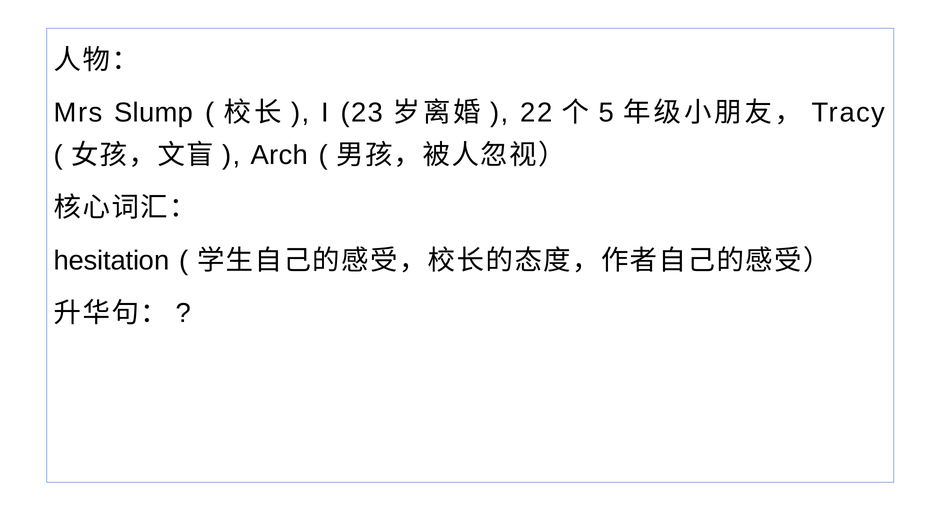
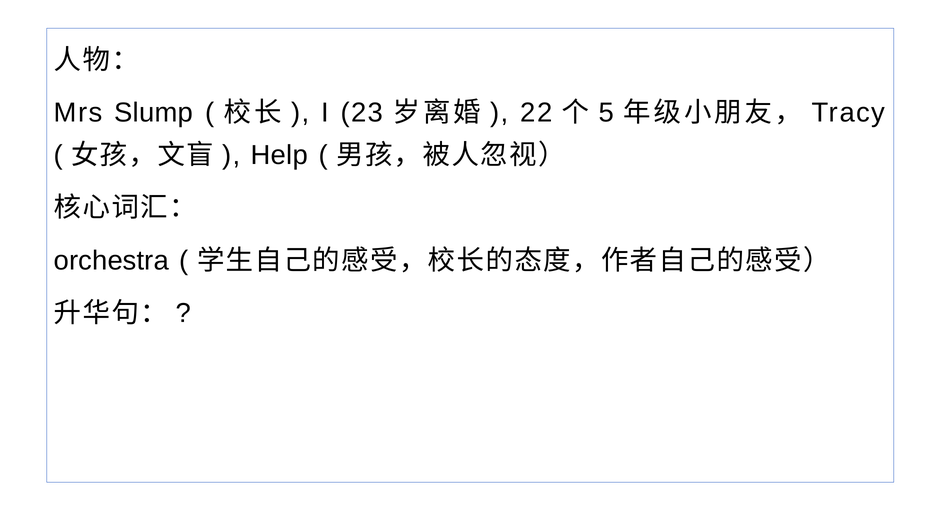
Arch: Arch -> Help
hesitation: hesitation -> orchestra
